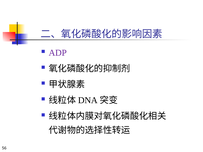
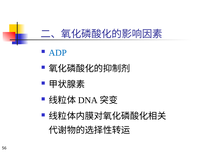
ADP colour: purple -> blue
